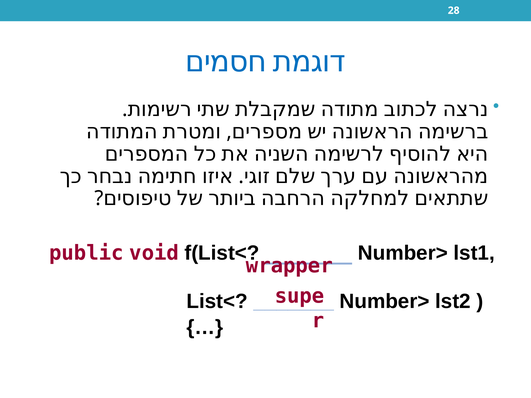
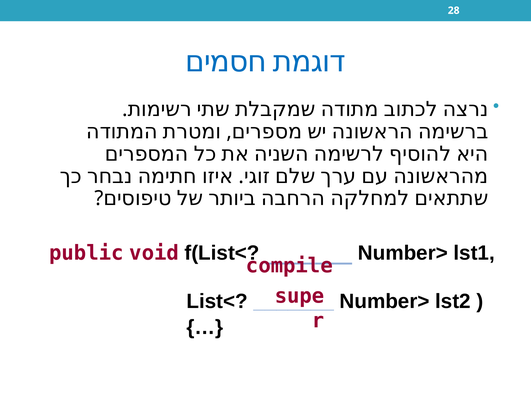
wrapper: wrapper -> compile
